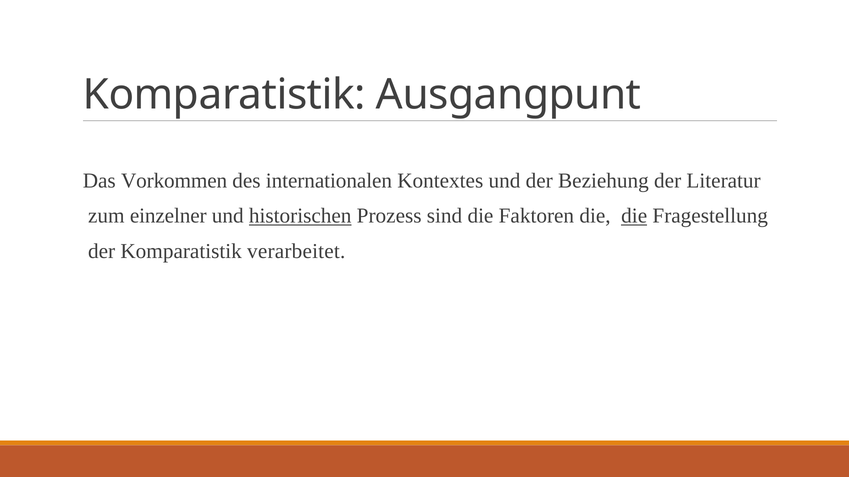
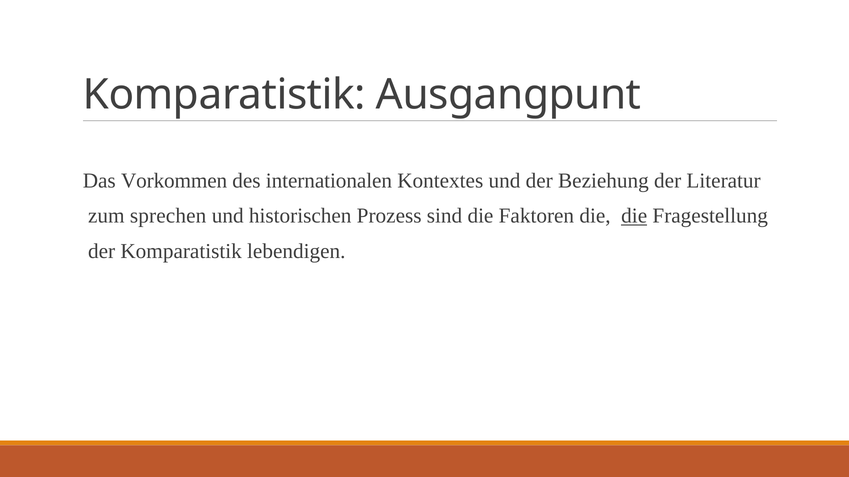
einzelner: einzelner -> sprechen
historischen underline: present -> none
verarbeitet: verarbeitet -> lebendigen
